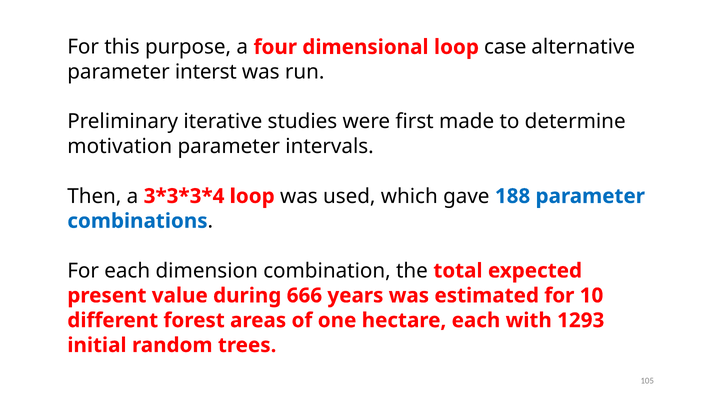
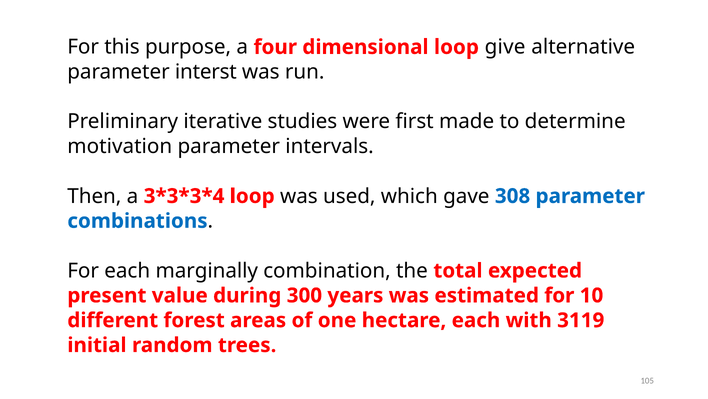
case: case -> give
188: 188 -> 308
dimension: dimension -> marginally
666: 666 -> 300
1293: 1293 -> 3119
